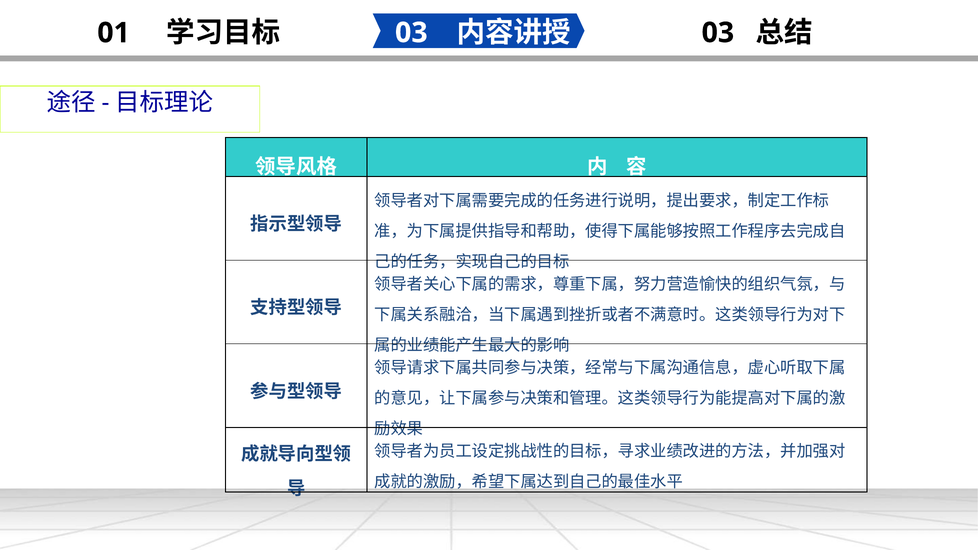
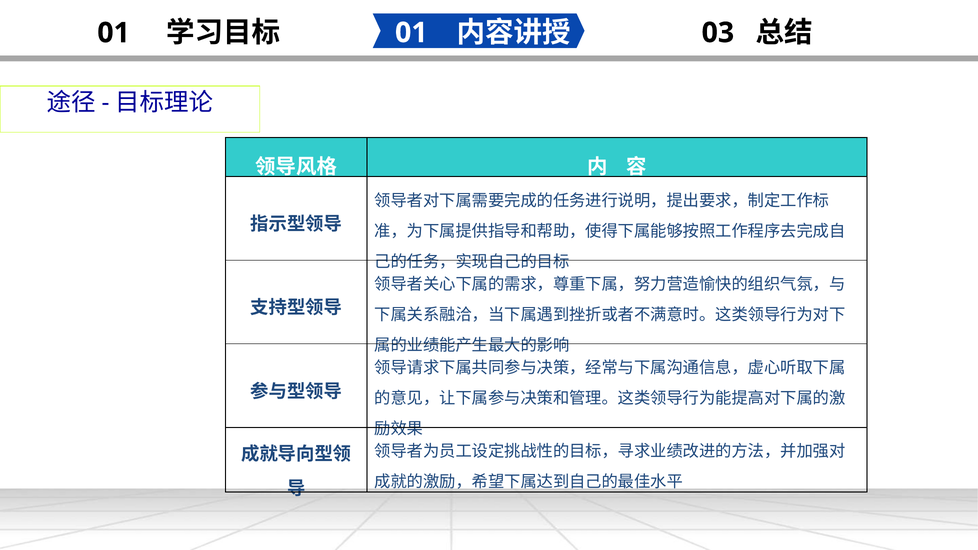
03 at (411, 33): 03 -> 01
